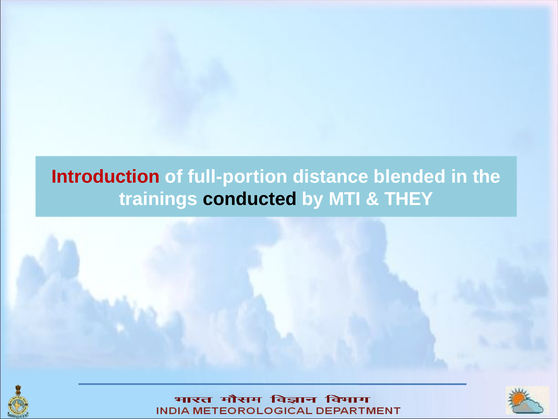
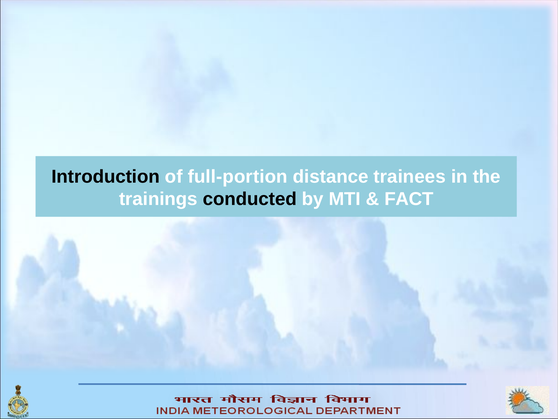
Introduction colour: red -> black
blended: blended -> trainees
THEY: THEY -> FACT
